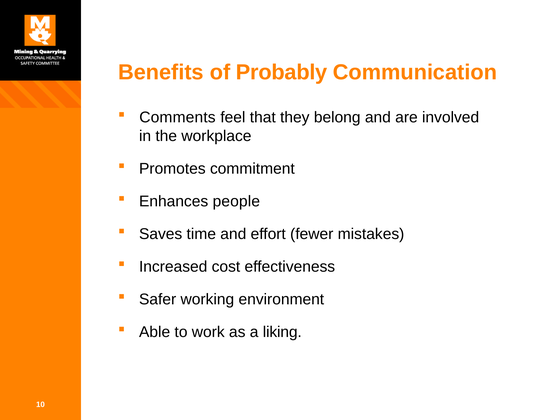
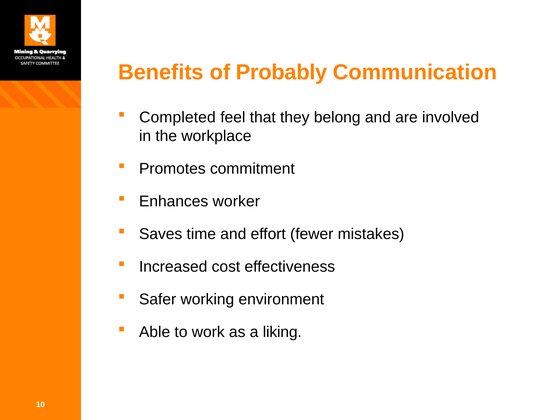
Comments: Comments -> Completed
people: people -> worker
